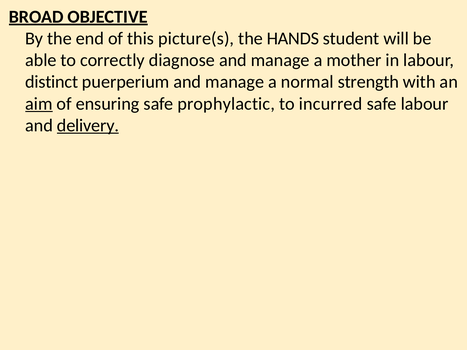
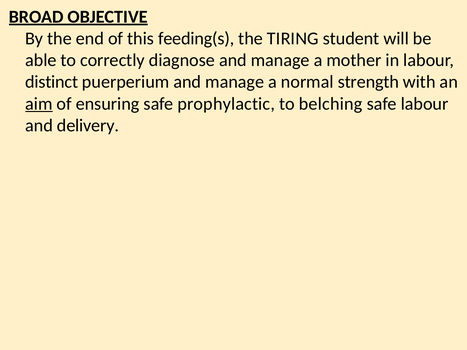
picture(s: picture(s -> feeding(s
HANDS: HANDS -> TIRING
incurred: incurred -> belching
delivery underline: present -> none
